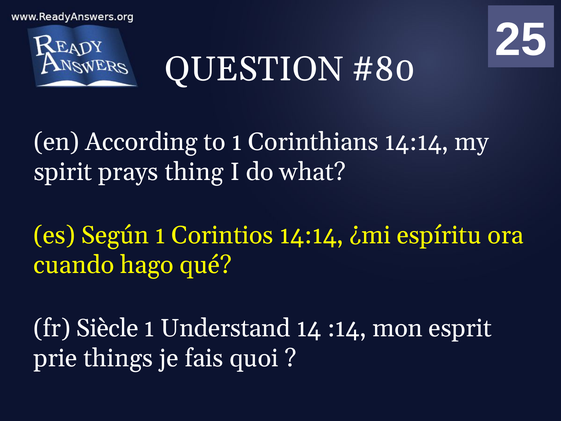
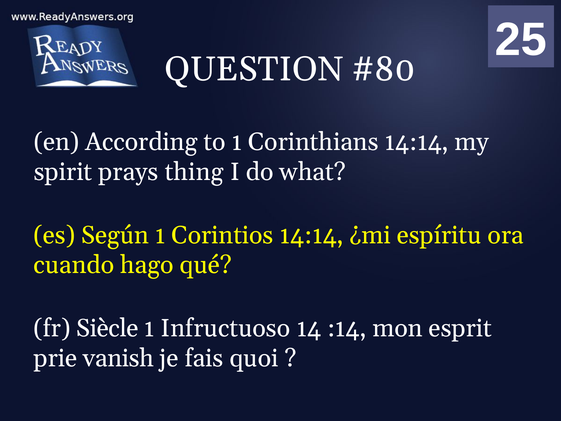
Understand: Understand -> Infructuoso
things: things -> vanish
